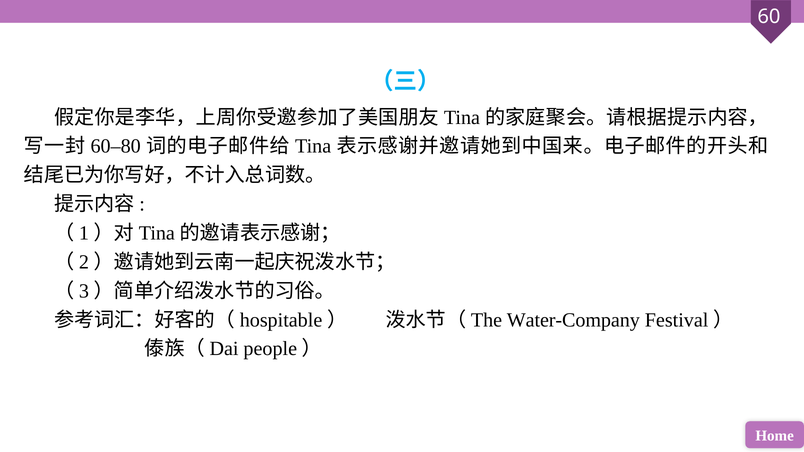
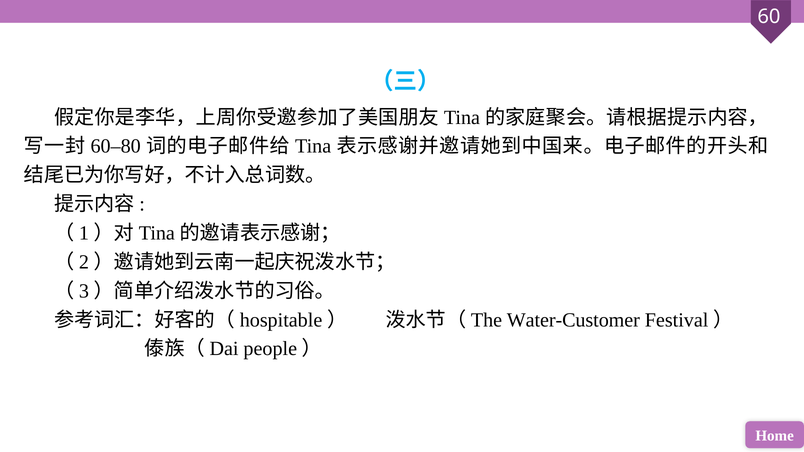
Water-Company: Water-Company -> Water-Customer
